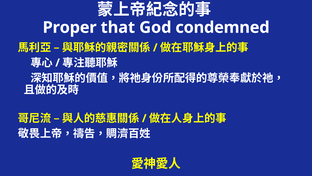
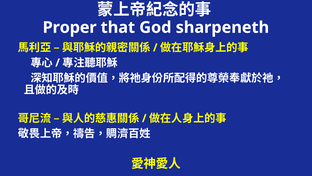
condemned: condemned -> sharpeneth
